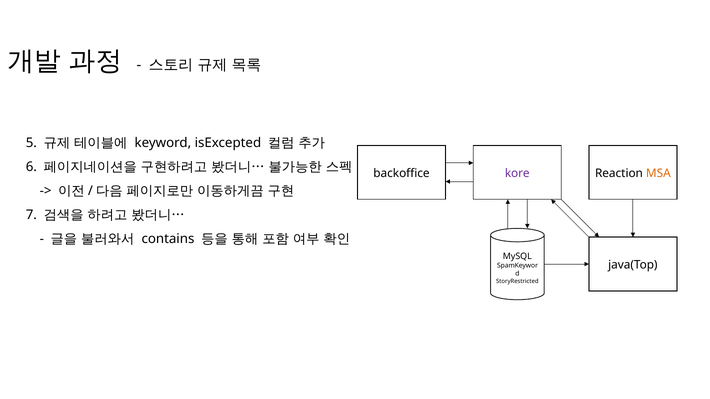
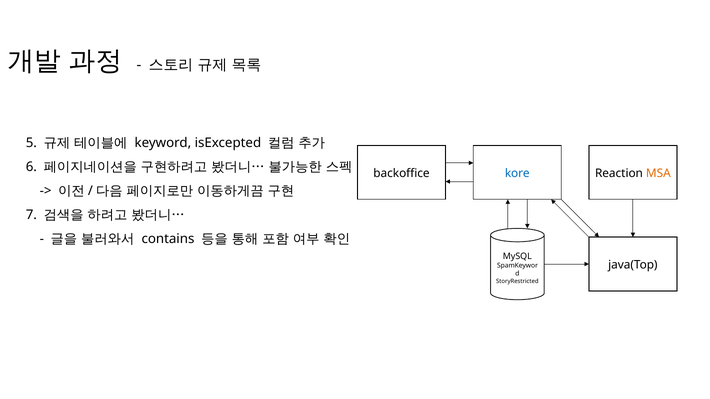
kore colour: purple -> blue
